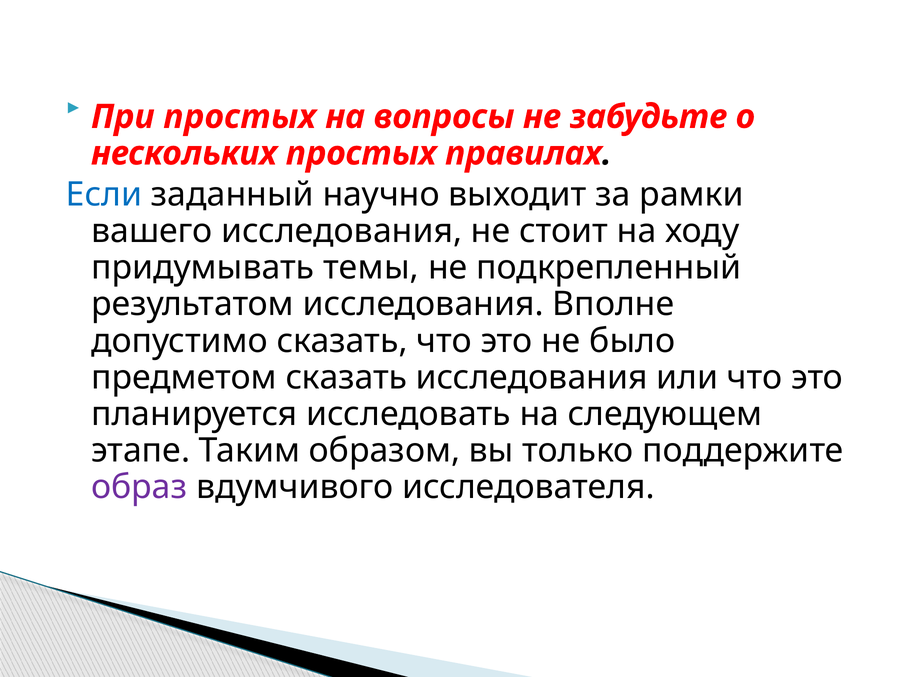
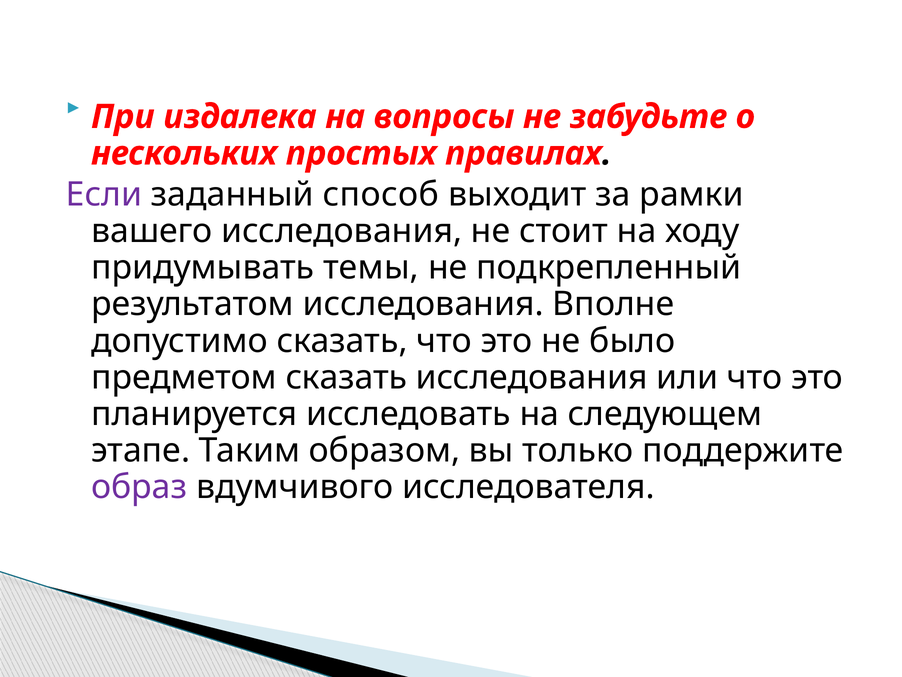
При простых: простых -> издалека
Если colour: blue -> purple
научно: научно -> способ
